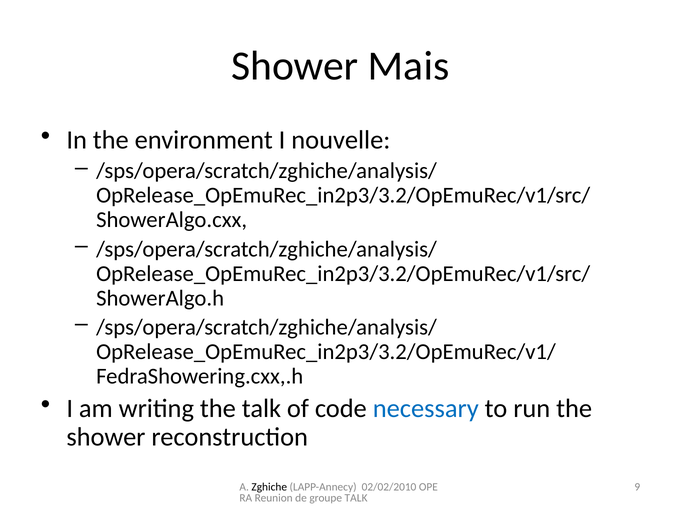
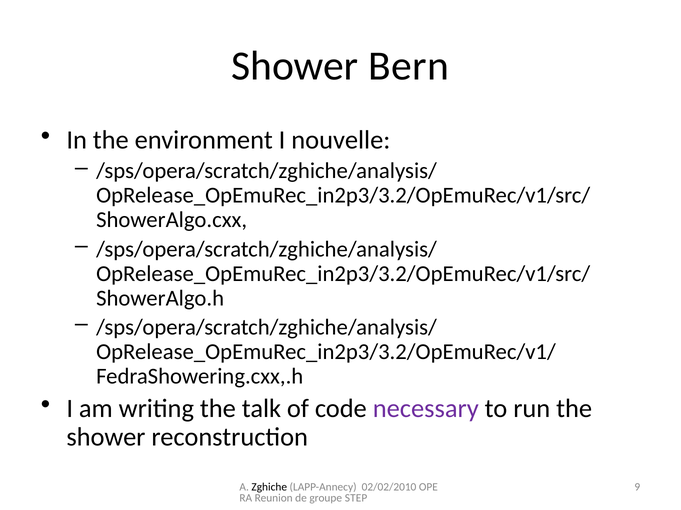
Mais: Mais -> Bern
necessary colour: blue -> purple
groupe TALK: TALK -> STEP
